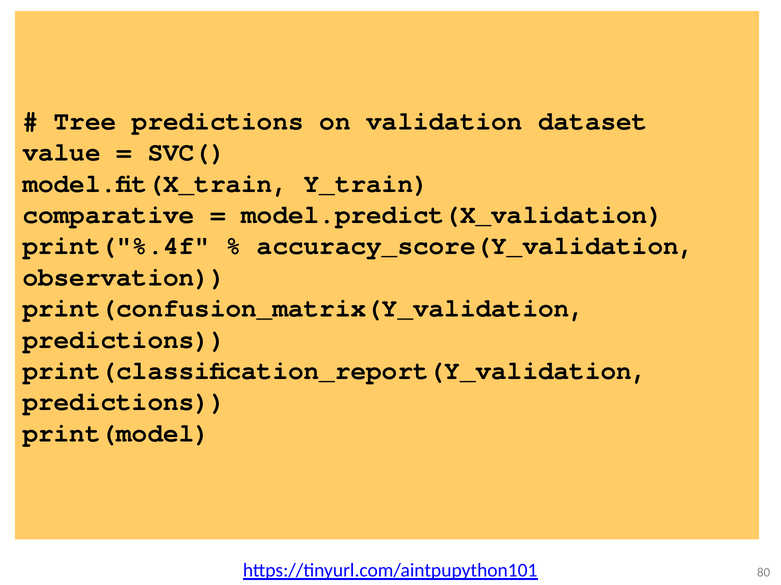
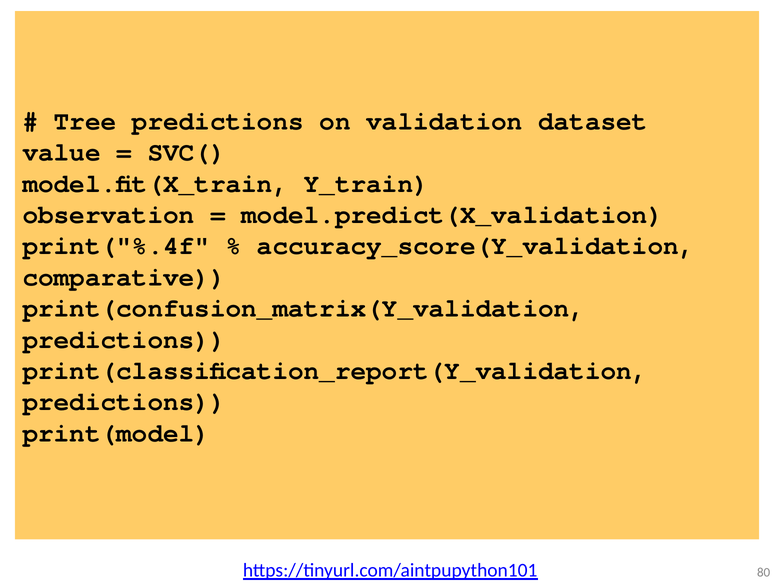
comparative: comparative -> observation
observation: observation -> comparative
